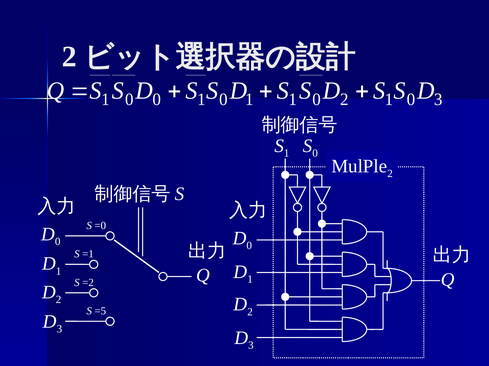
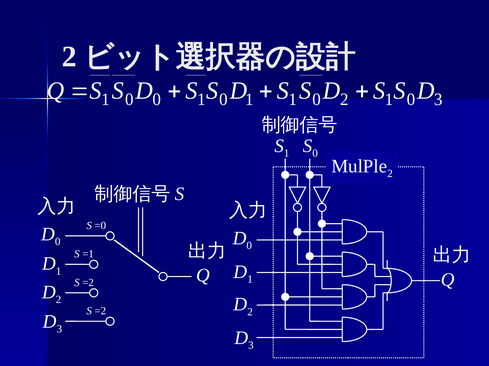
=5 at (100, 312): =5 -> =2
